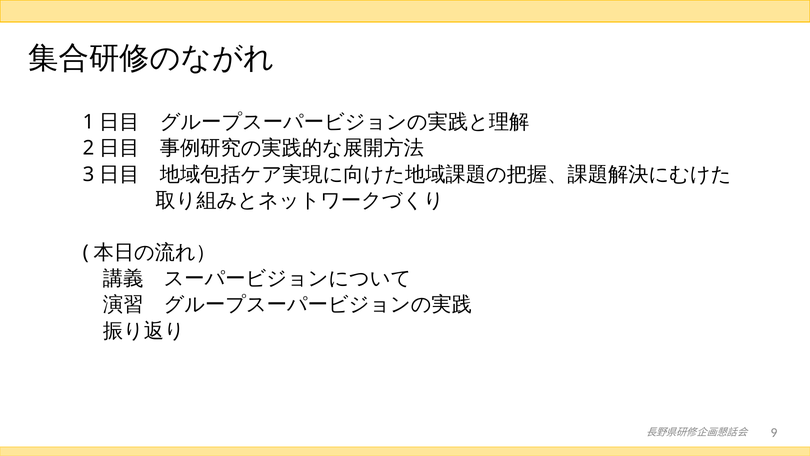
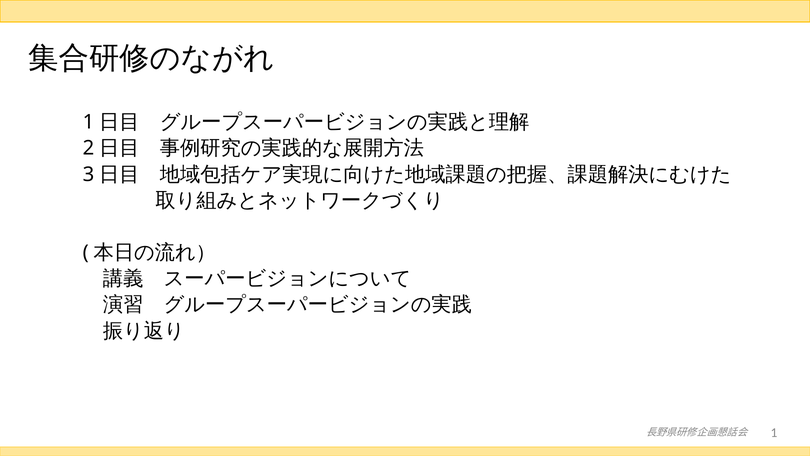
9 at (774, 432): 9 -> 1
